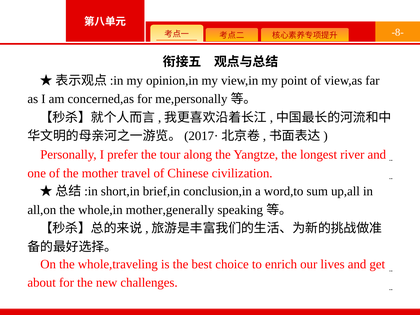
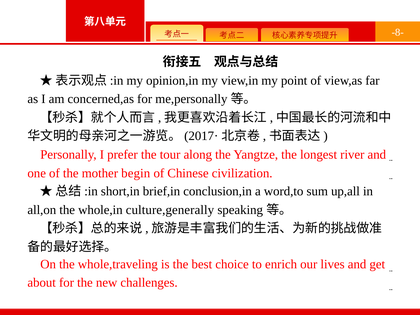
travel: travel -> begin
mother,generally: mother,generally -> culture,generally
